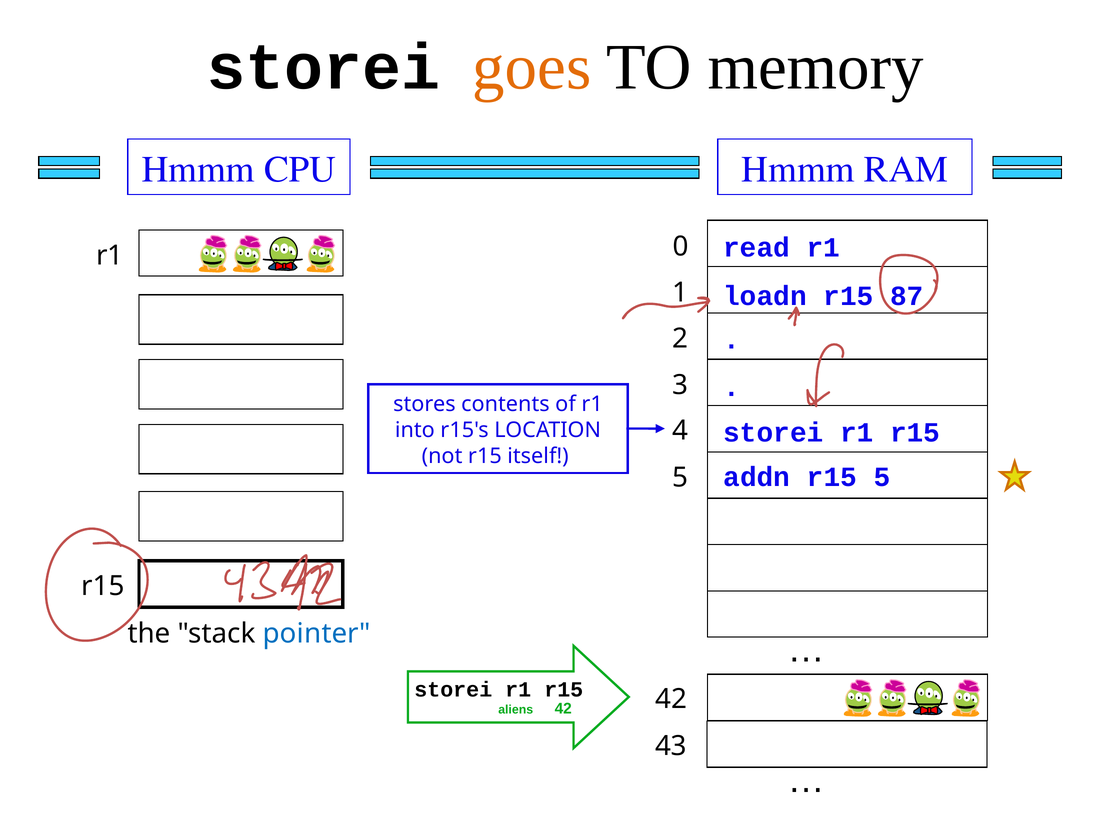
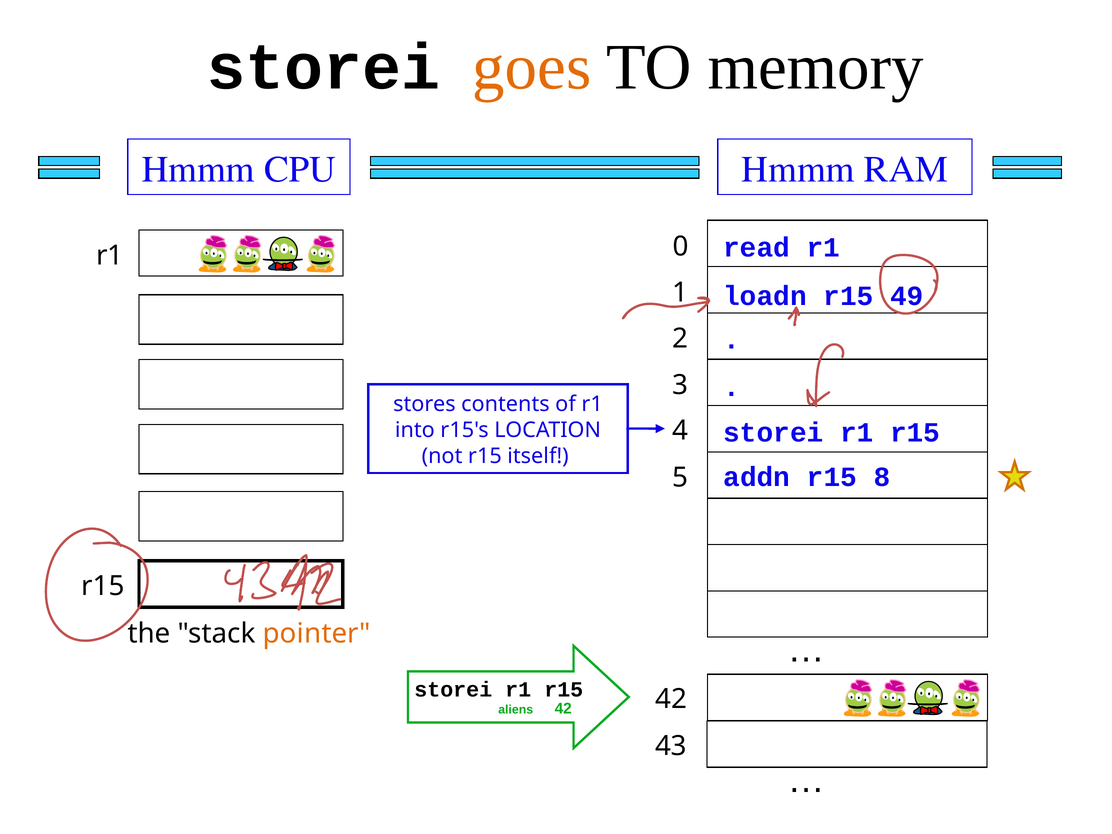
87: 87 -> 49
r15 5: 5 -> 8
pointer colour: blue -> orange
